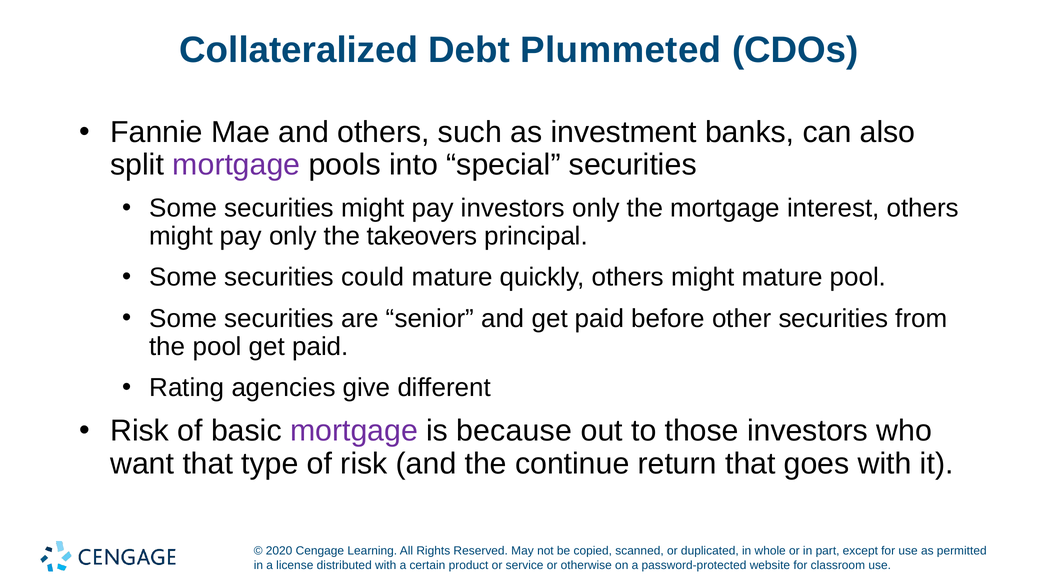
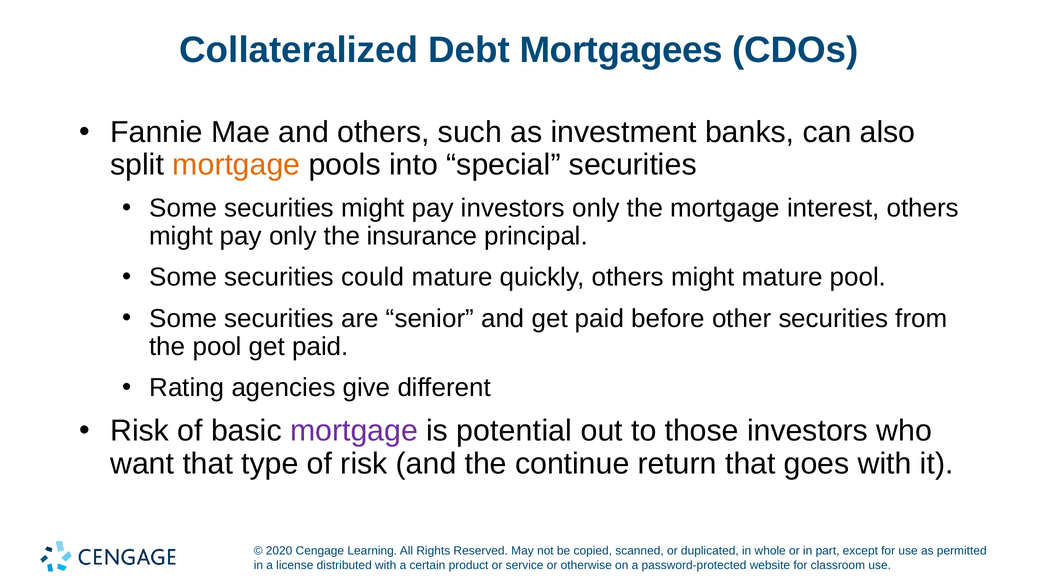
Plummeted: Plummeted -> Mortgagees
mortgage at (236, 165) colour: purple -> orange
takeovers: takeovers -> insurance
because: because -> potential
